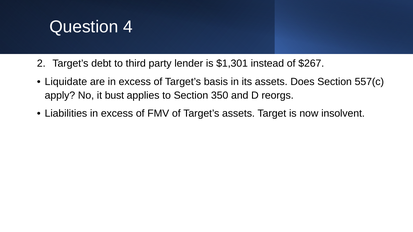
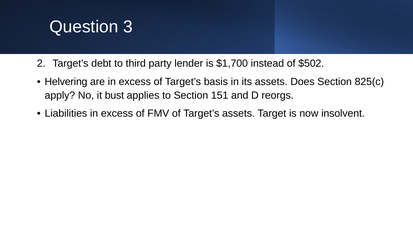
4: 4 -> 3
$1,301: $1,301 -> $1,700
$267: $267 -> $502
Liquidate: Liquidate -> Helvering
557(c: 557(c -> 825(c
350: 350 -> 151
